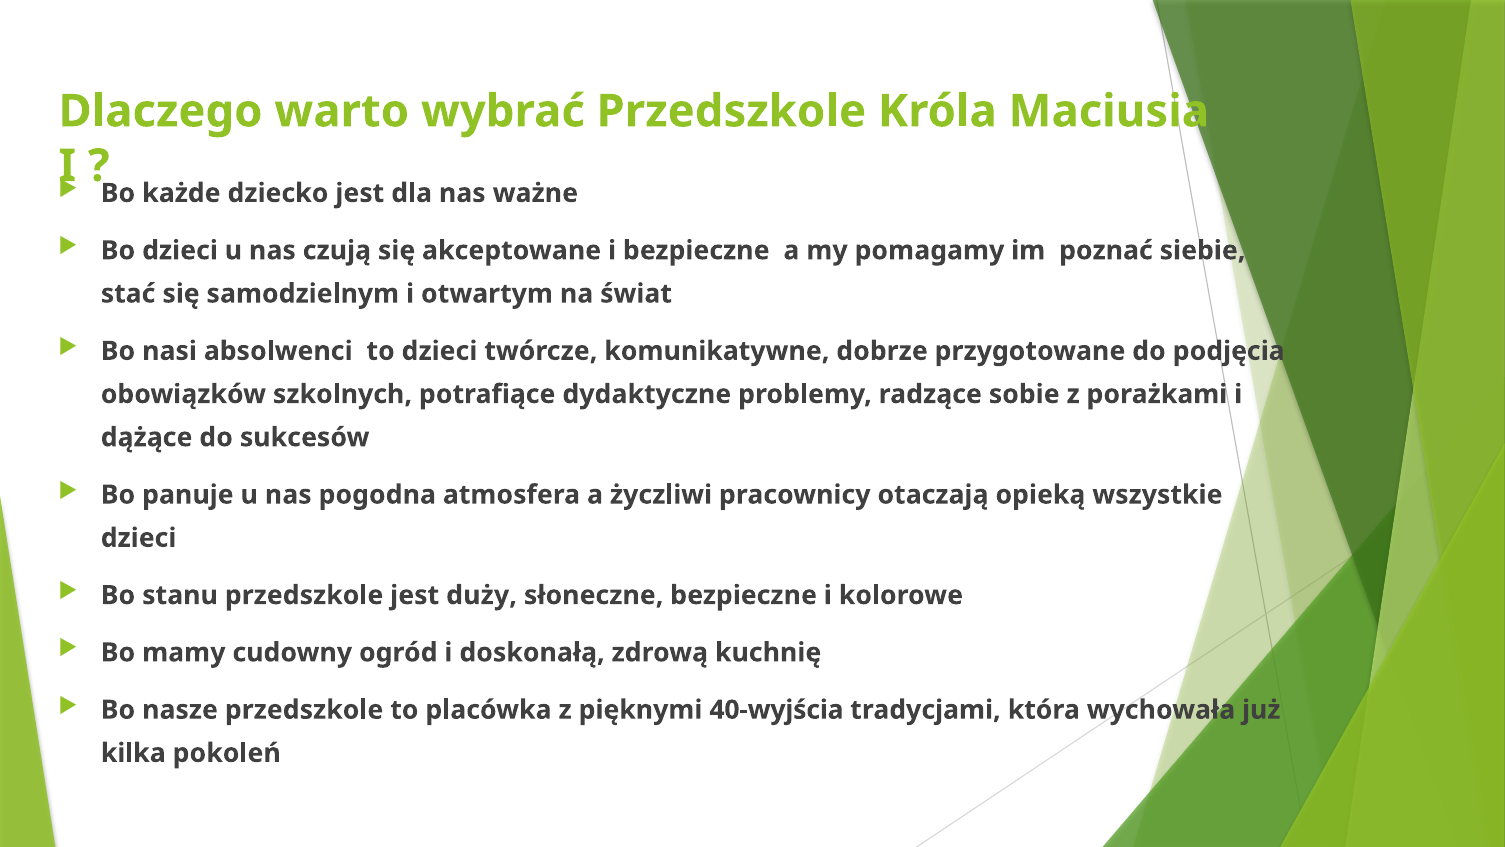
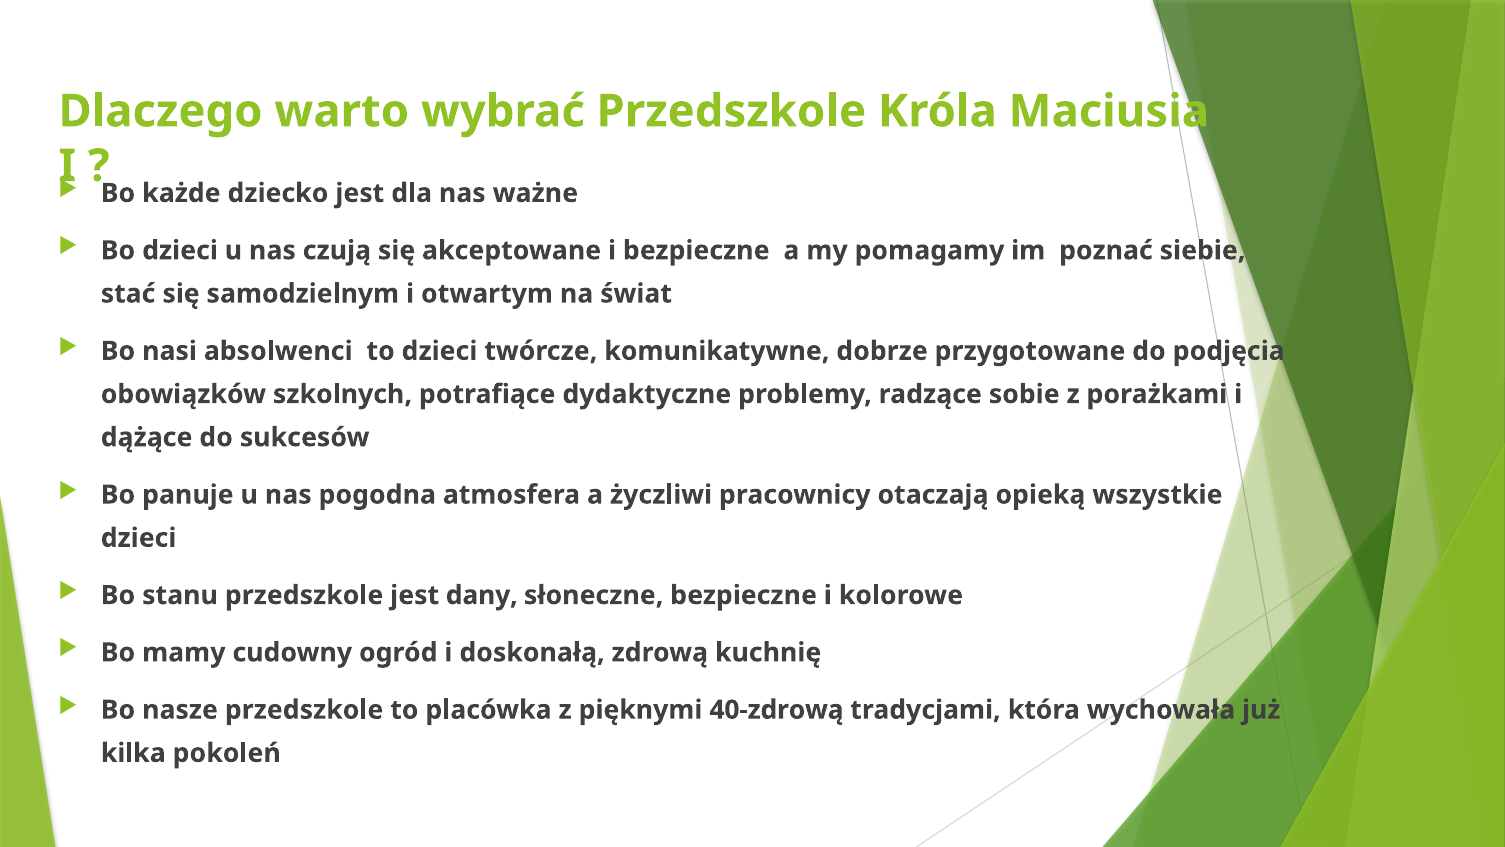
duży: duży -> dany
40-wyjścia: 40-wyjścia -> 40-zdrową
